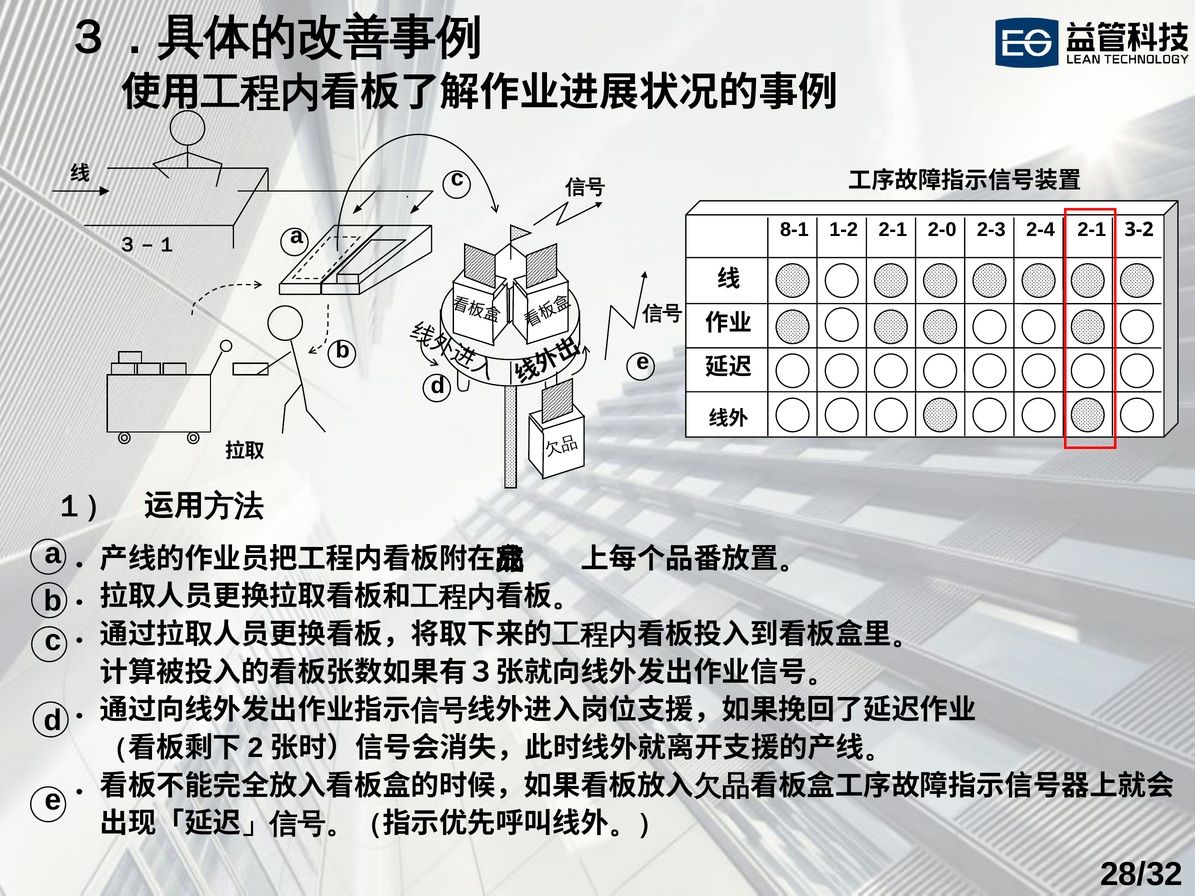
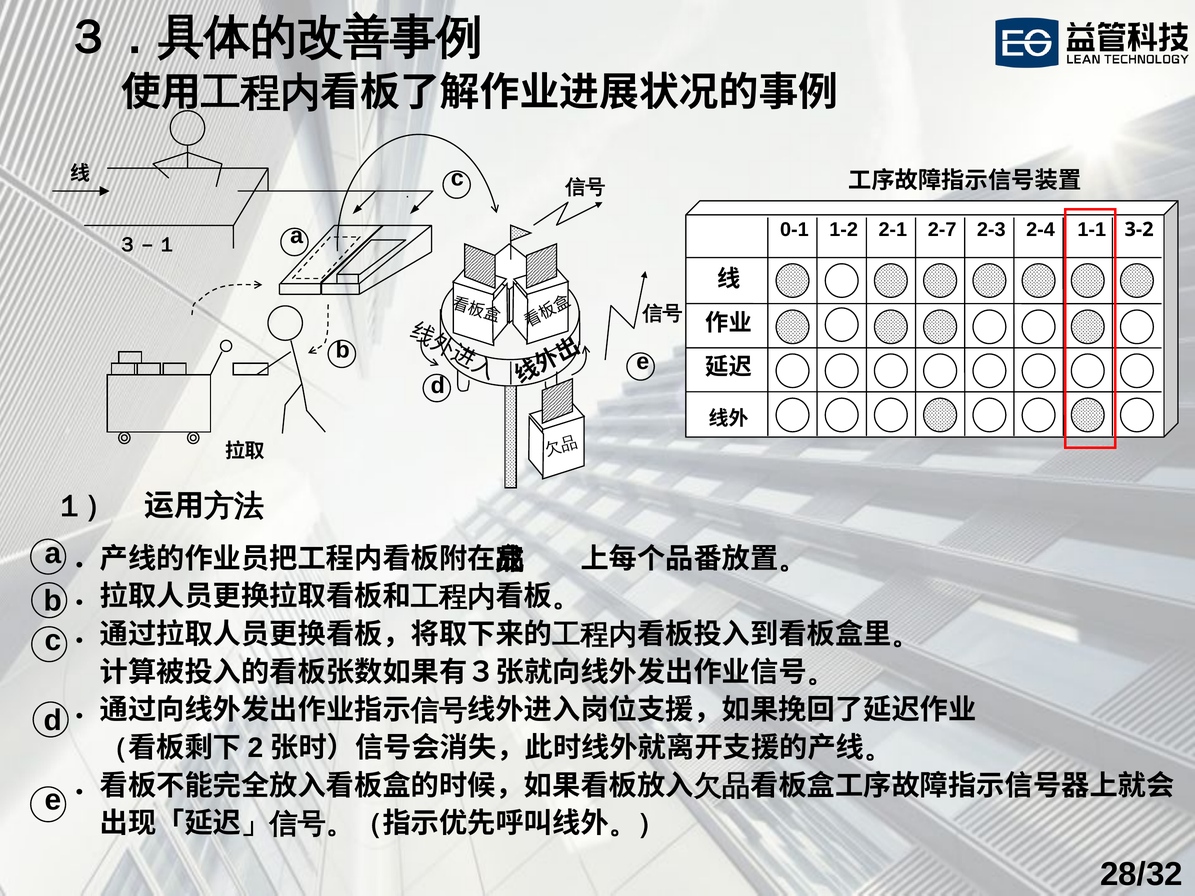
8‐1: 8‐1 -> 0‐1
2‐0: 2‐0 -> 2‐7
2‐4 2‐1: 2‐1 -> 1‐1
